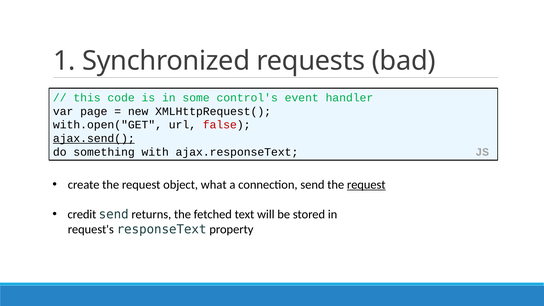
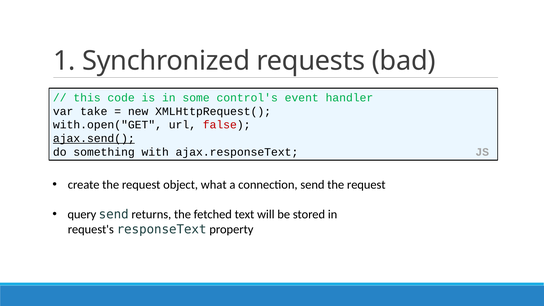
page: page -> take
request at (366, 185) underline: present -> none
credit: credit -> query
